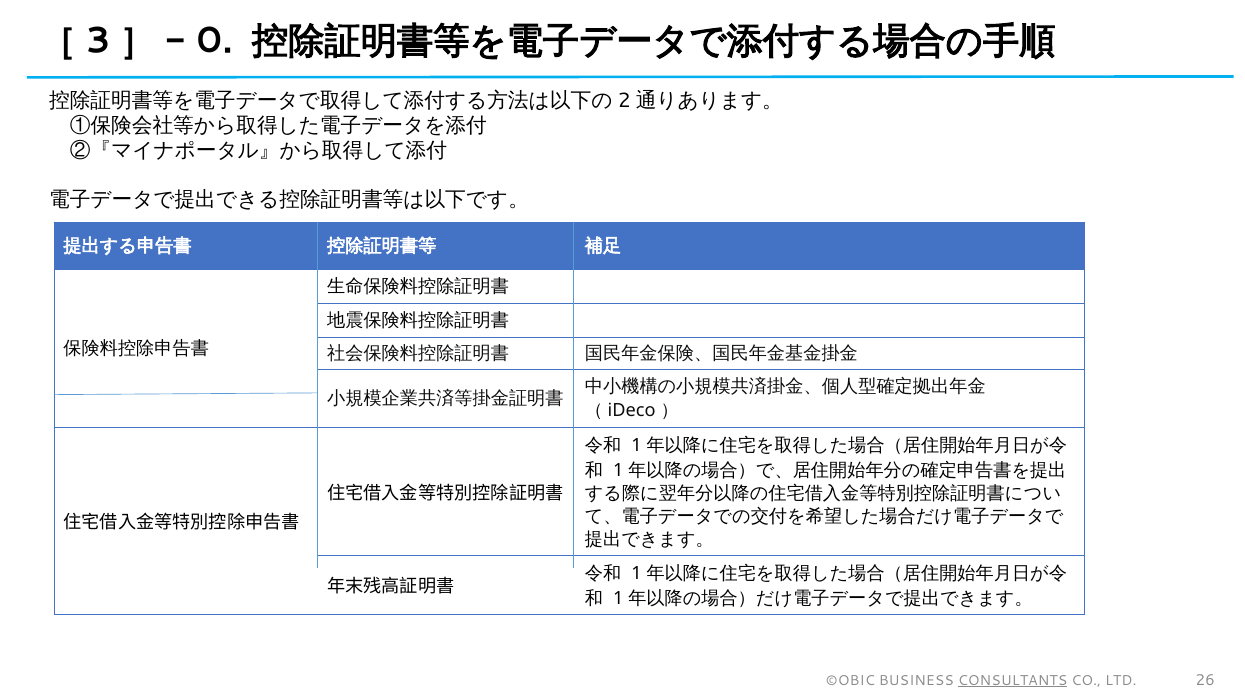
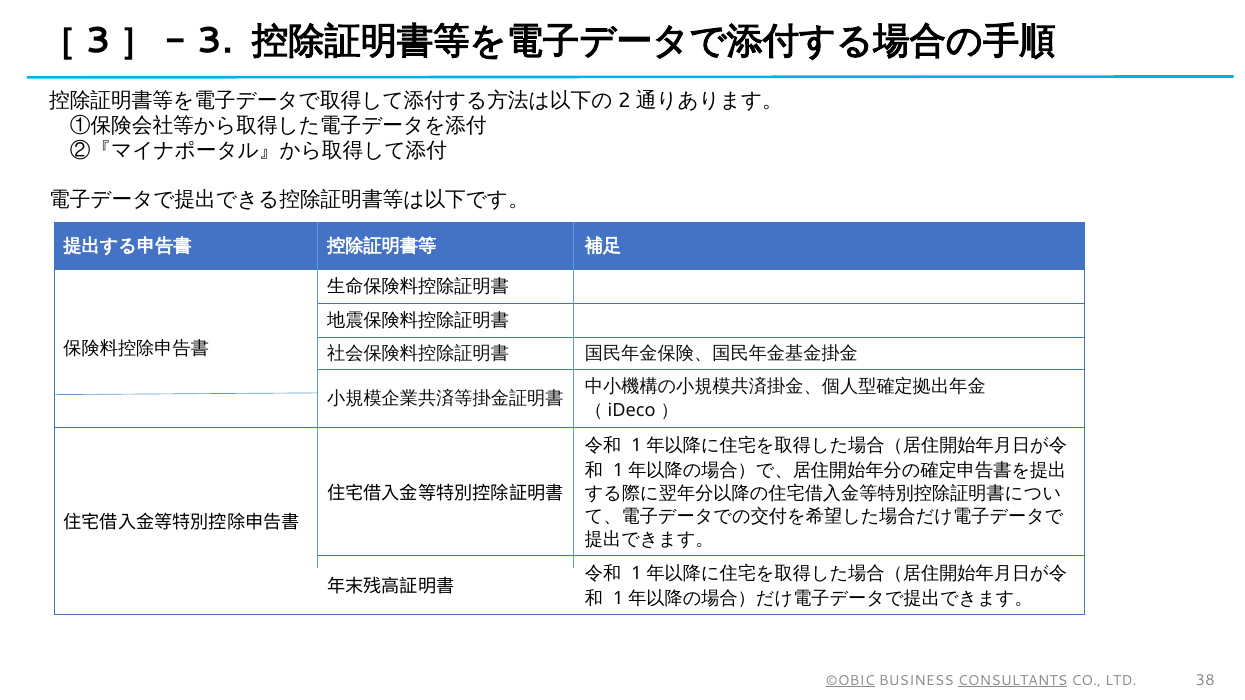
0: 0 -> 3
©OBIC underline: none -> present
26: 26 -> 38
